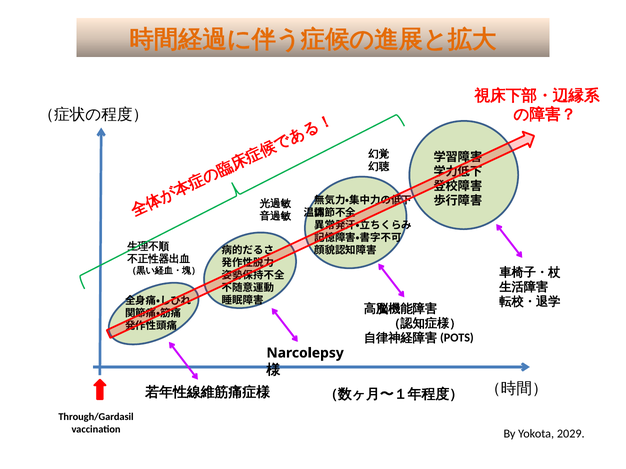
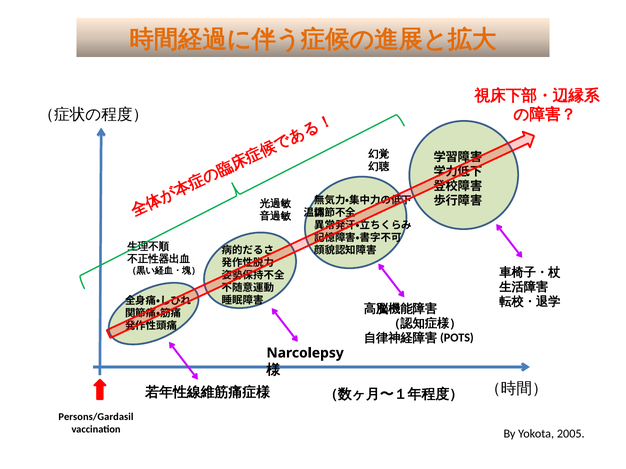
Through/Gardasil: Through/Gardasil -> Persons/Gardasil
2029: 2029 -> 2005
